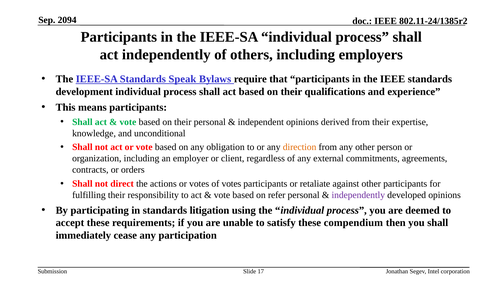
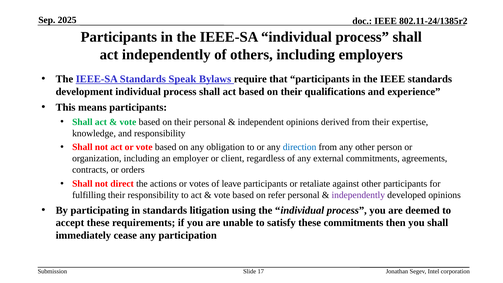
2094: 2094 -> 2025
and unconditional: unconditional -> responsibility
direction colour: orange -> blue
of votes: votes -> leave
these compendium: compendium -> commitments
